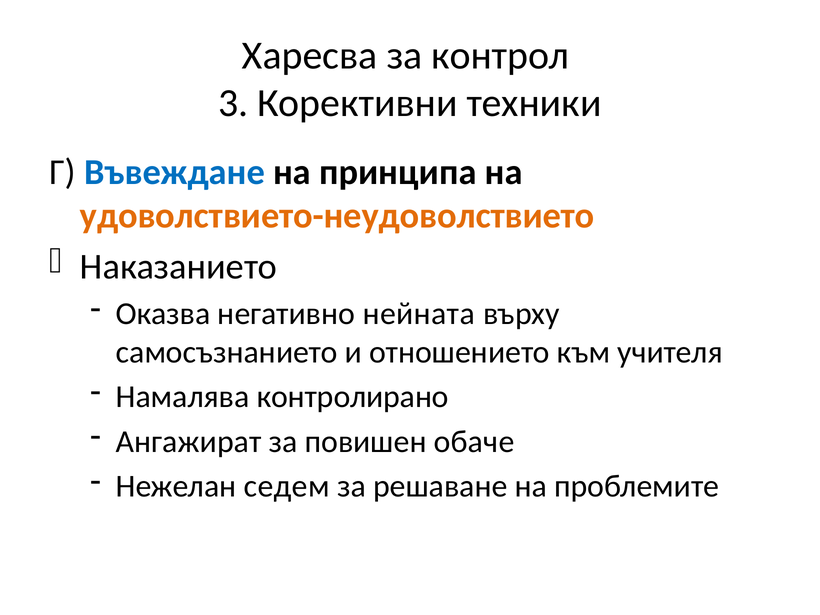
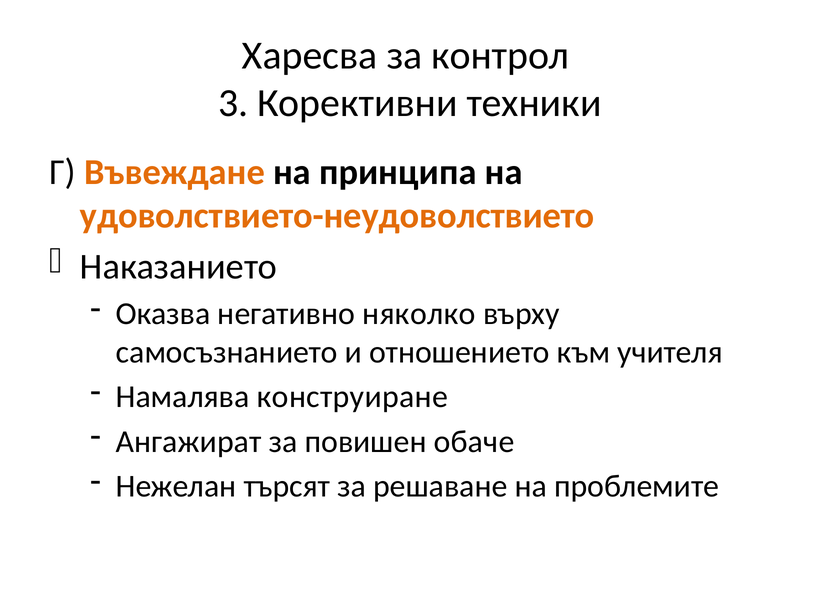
Въвеждане colour: blue -> orange
нейната: нейната -> няколко
контролирано: контролирано -> конструиране
седем: седем -> търсят
